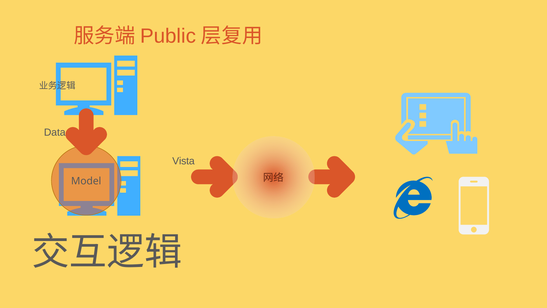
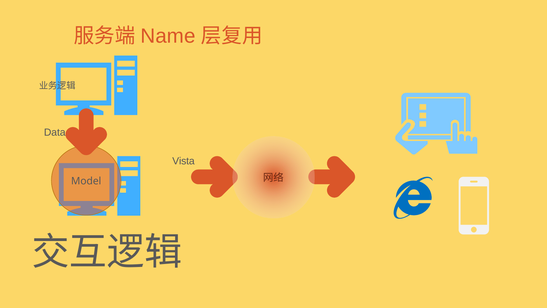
Public: Public -> Name
